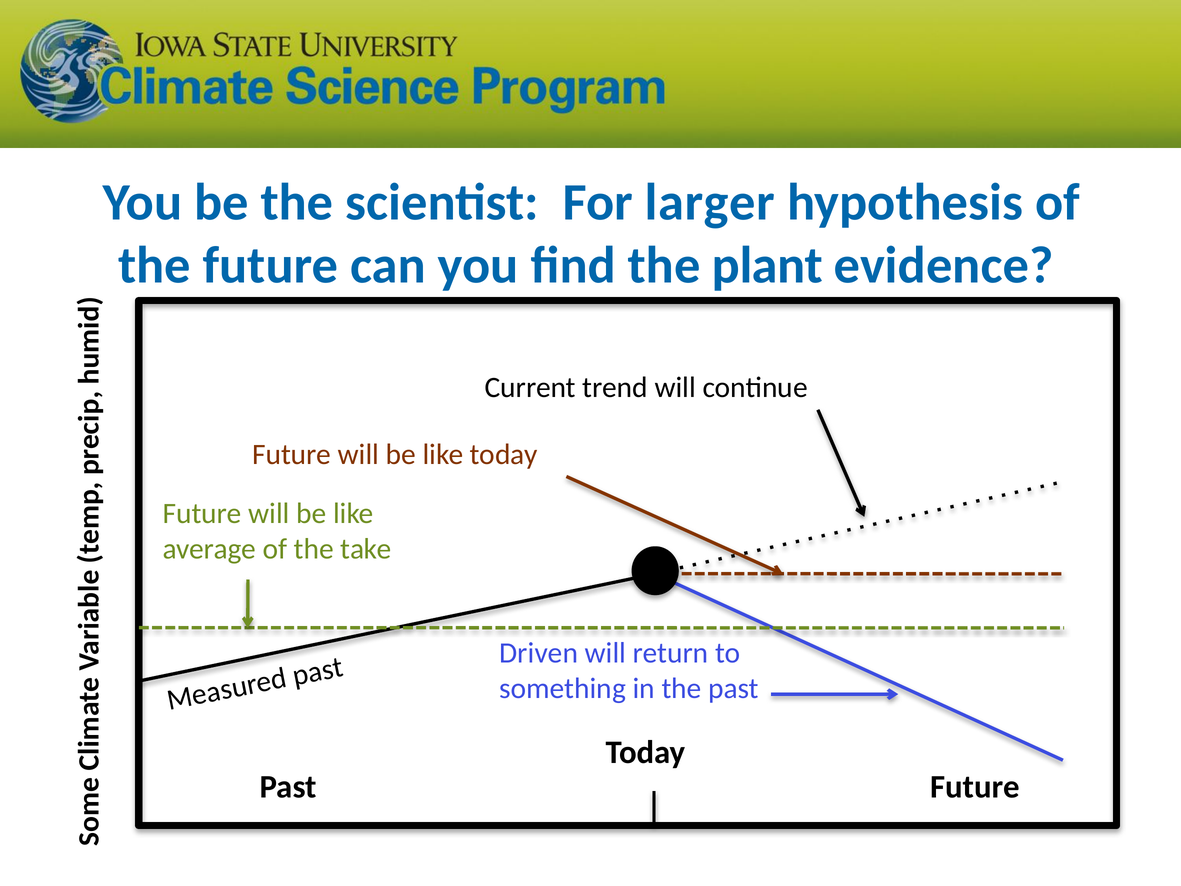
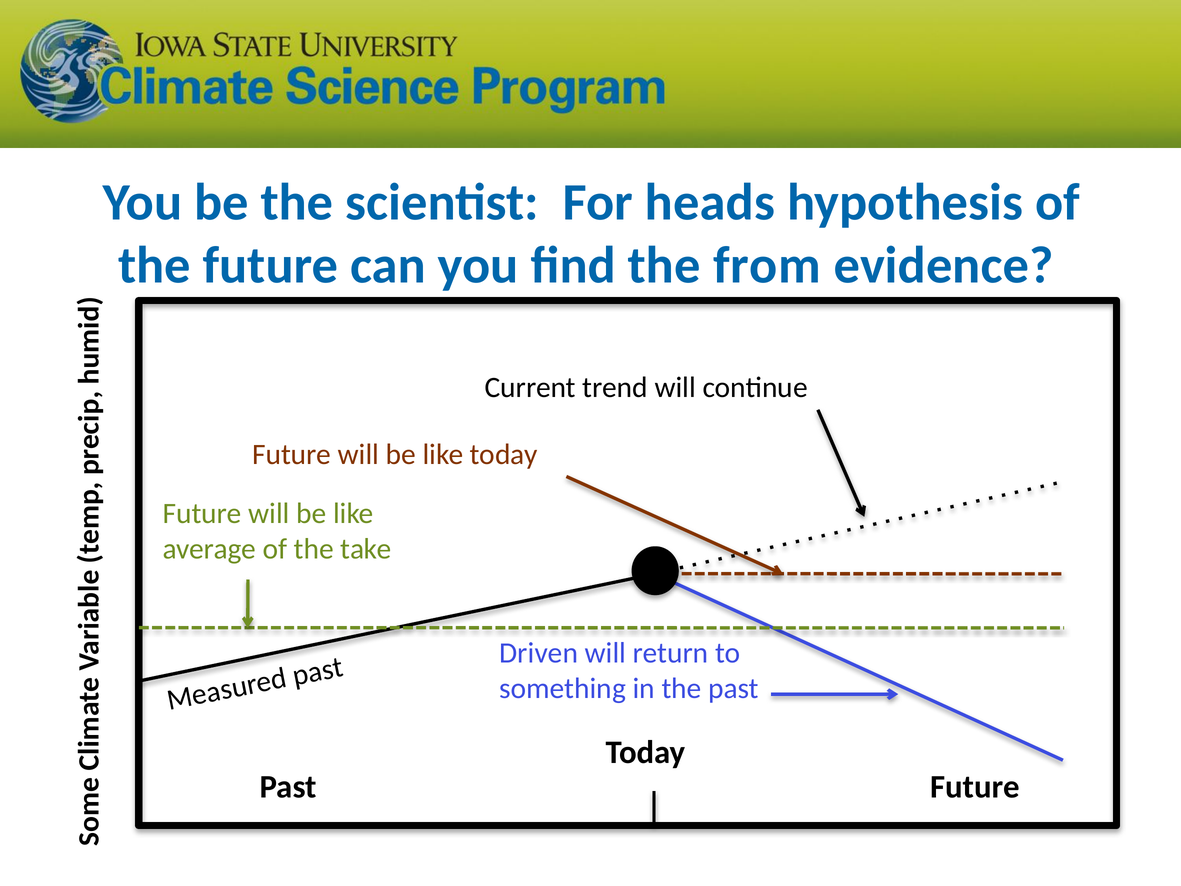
larger: larger -> heads
plant: plant -> from
